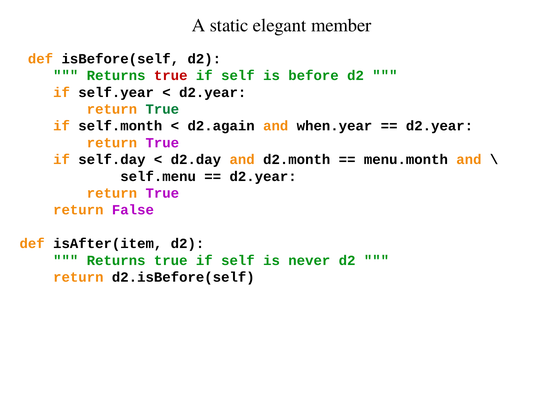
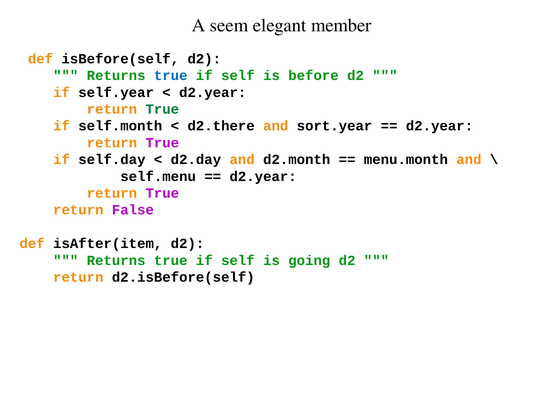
static: static -> seem
true at (171, 76) colour: red -> blue
d2.again: d2.again -> d2.there
when.year: when.year -> sort.year
never: never -> going
